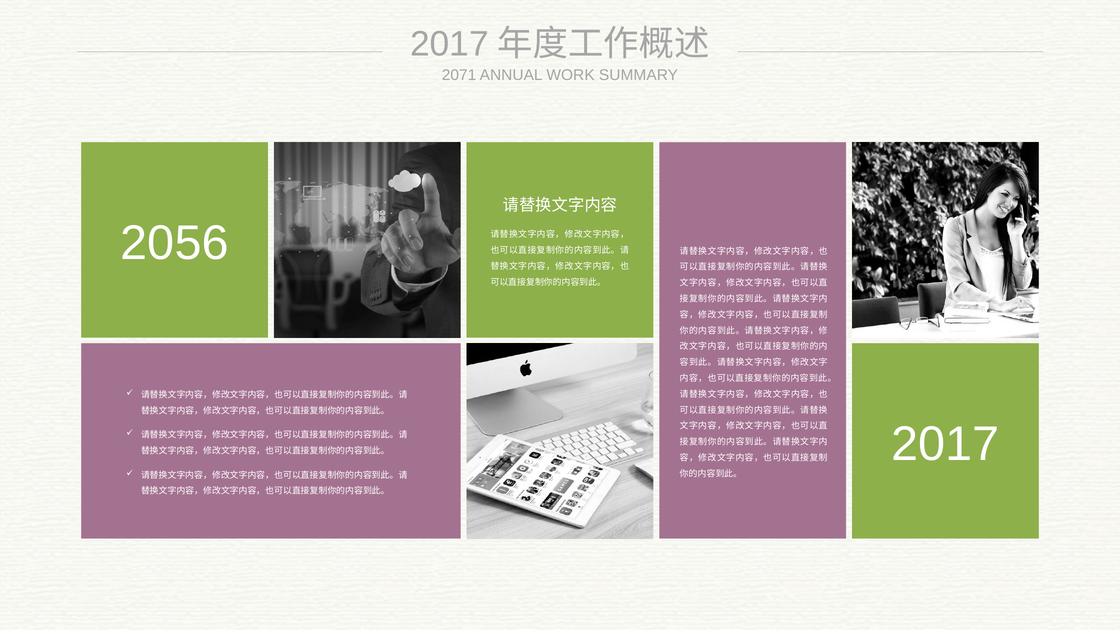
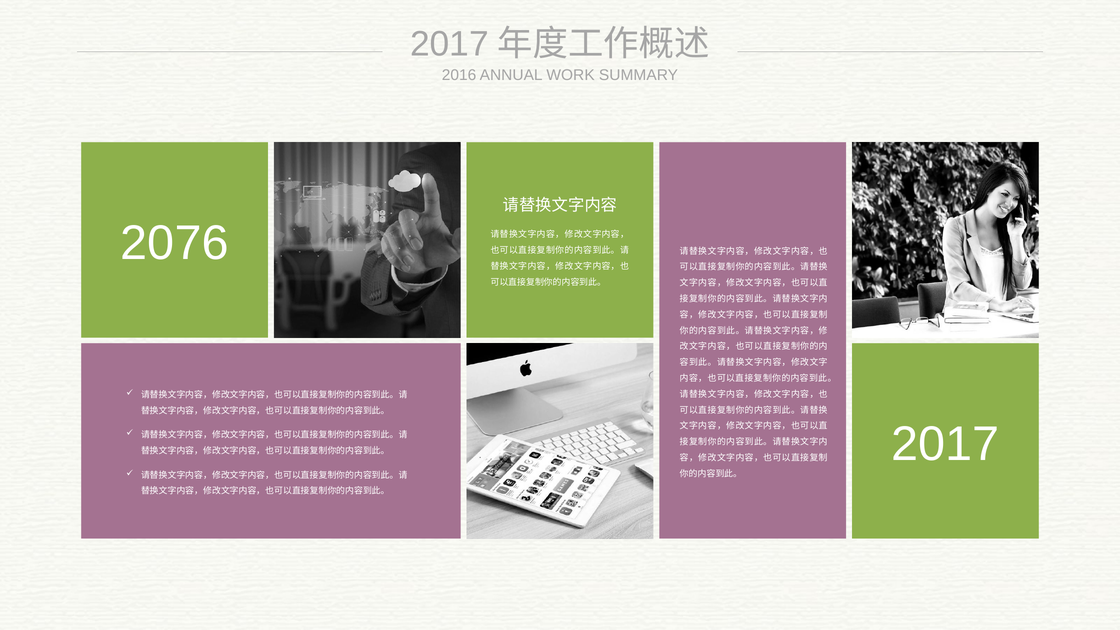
2071: 2071 -> 2016
2056: 2056 -> 2076
